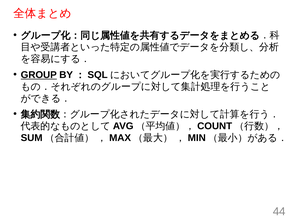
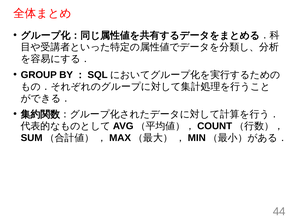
GROUP underline: present -> none
